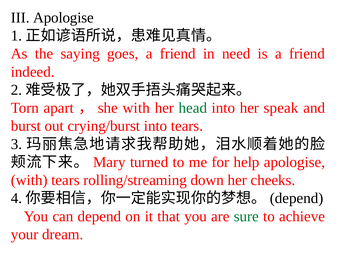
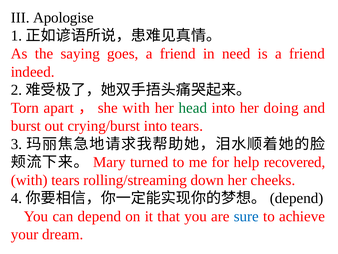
speak: speak -> doing
help apologise: apologise -> recovered
sure colour: green -> blue
